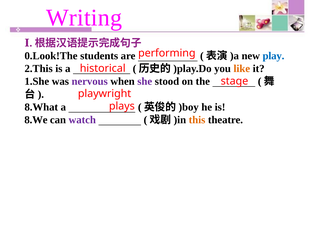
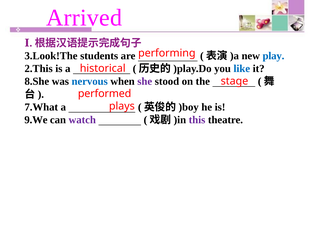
Writing: Writing -> Arrived
0.Look!The: 0.Look!The -> 3.Look!The
like colour: orange -> blue
1.She: 1.She -> 8.She
nervous colour: purple -> blue
playwright: playwright -> performed
8.What: 8.What -> 7.What
8.We: 8.We -> 9.We
this colour: orange -> purple
